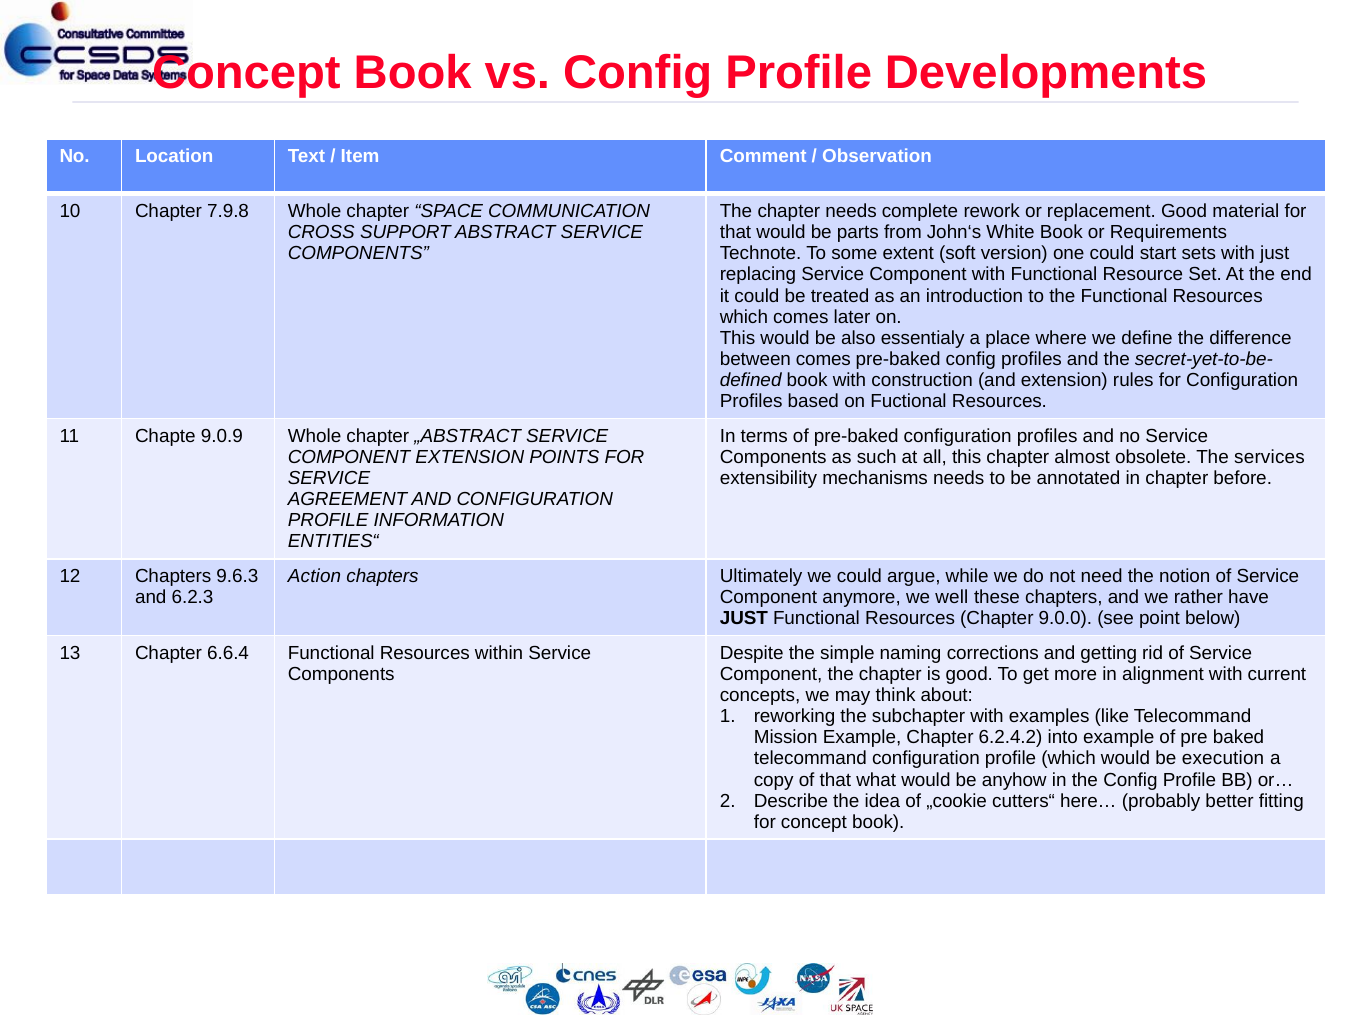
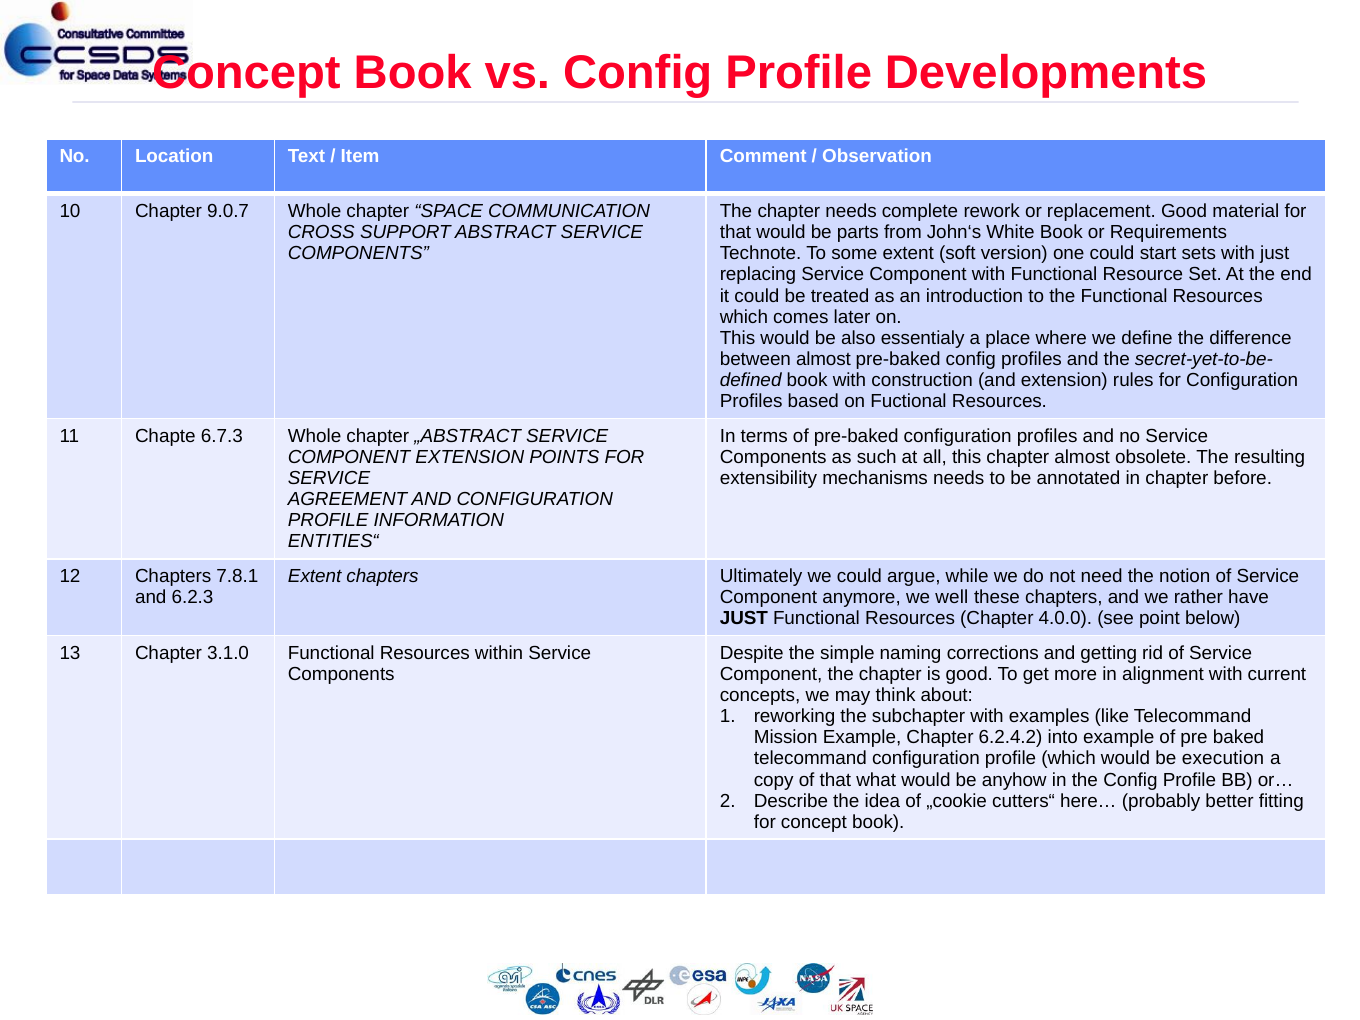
7.9.8: 7.9.8 -> 9.0.7
between comes: comes -> almost
9.0.9: 9.0.9 -> 6.7.3
services: services -> resulting
9.6.3: 9.6.3 -> 7.8.1
Action at (315, 576): Action -> Extent
9.0.0: 9.0.0 -> 4.0.0
6.6.4: 6.6.4 -> 3.1.0
